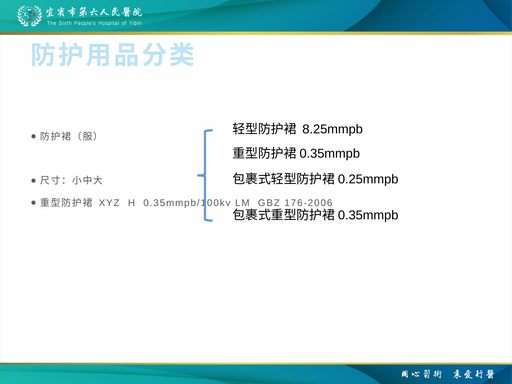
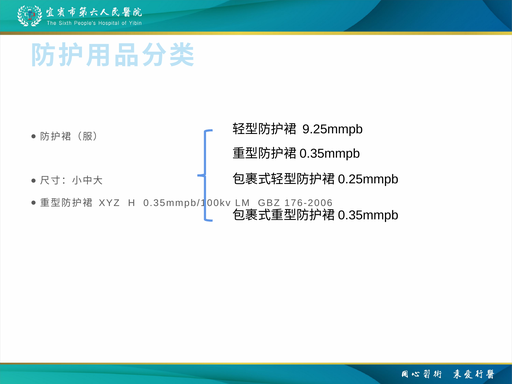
8.25mmpb: 8.25mmpb -> 9.25mmpb
